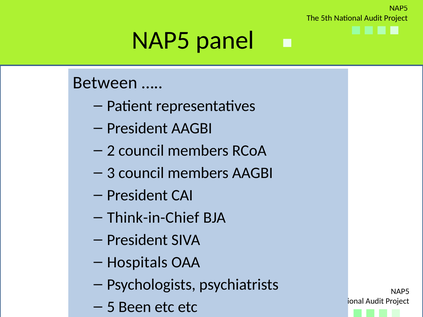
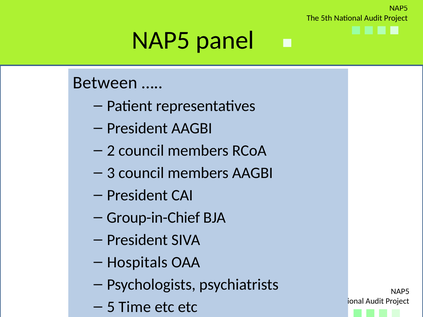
Think-in-Chief: Think-in-Chief -> Group-in-Chief
Been: Been -> Time
